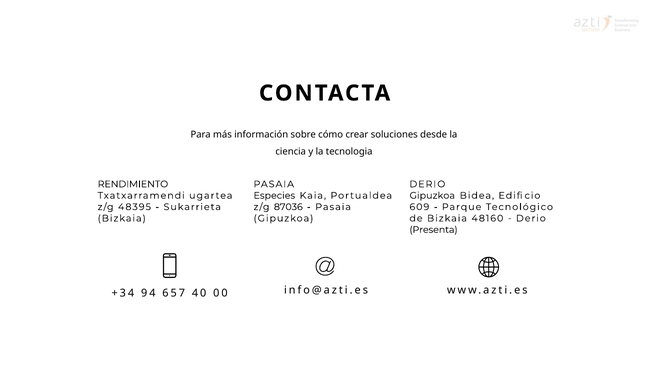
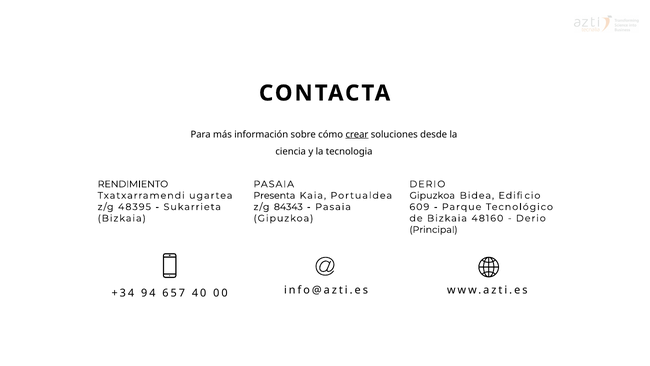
crear underline: none -> present
Especies: Especies -> Presenta
87036: 87036 -> 84343
Presenta: Presenta -> Principal
